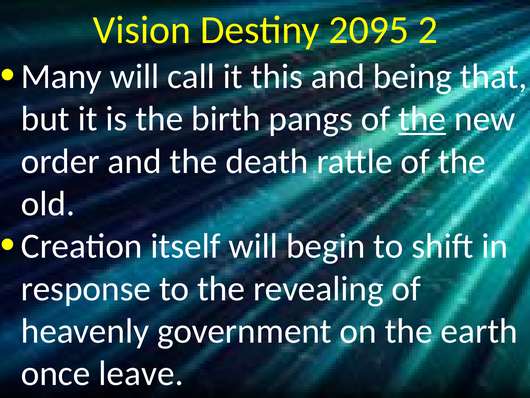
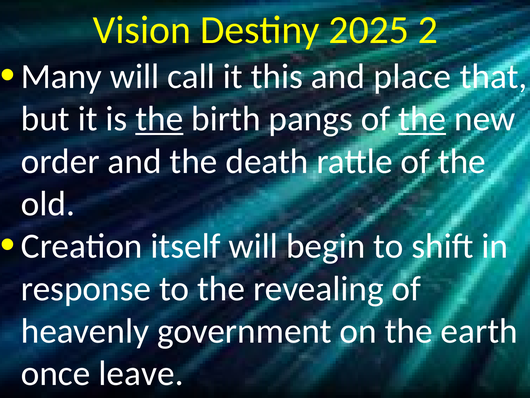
2095: 2095 -> 2025
being: being -> place
the at (159, 119) underline: none -> present
